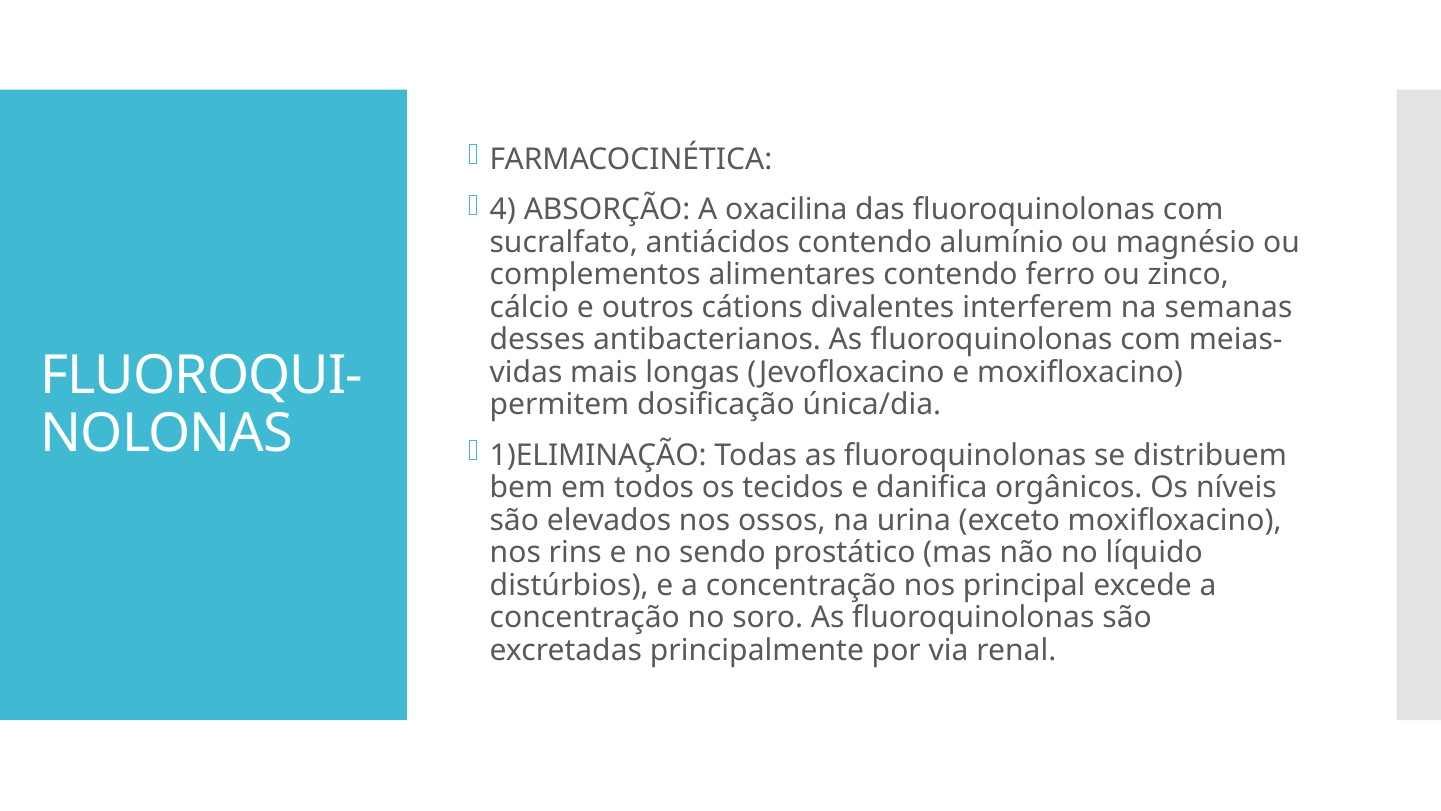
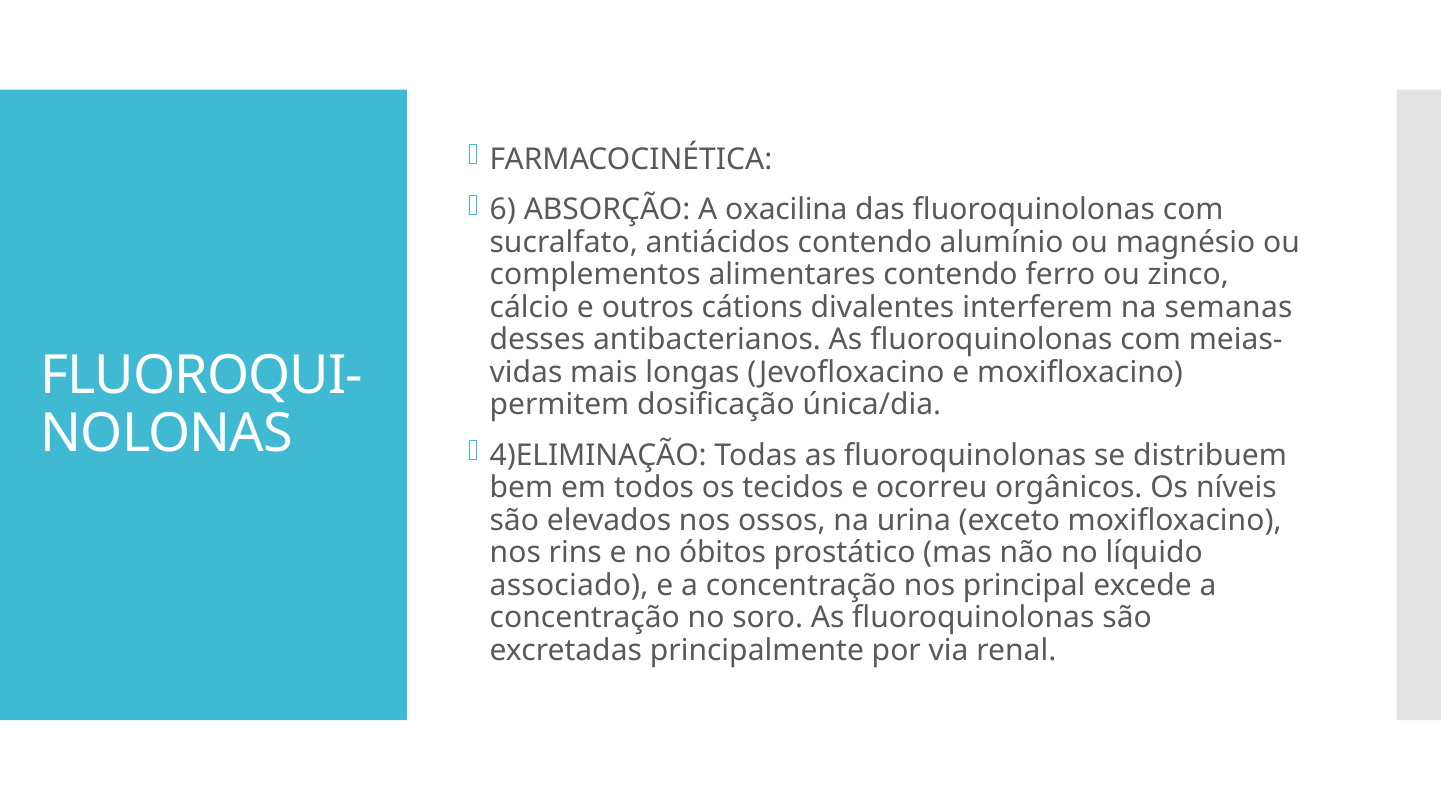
4: 4 -> 6
1)ELIMINAÇÃO: 1)ELIMINAÇÃO -> 4)ELIMINAÇÃO
danifica: danifica -> ocorreu
sendo: sendo -> óbitos
distúrbios: distúrbios -> associado
